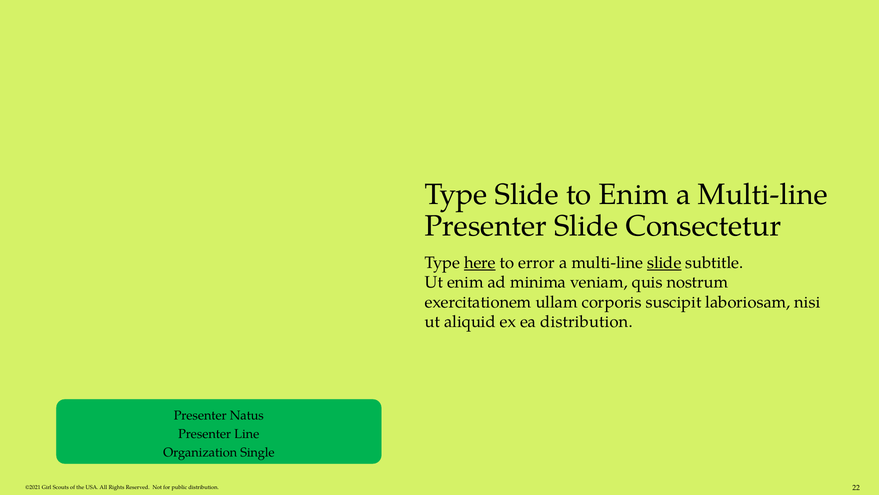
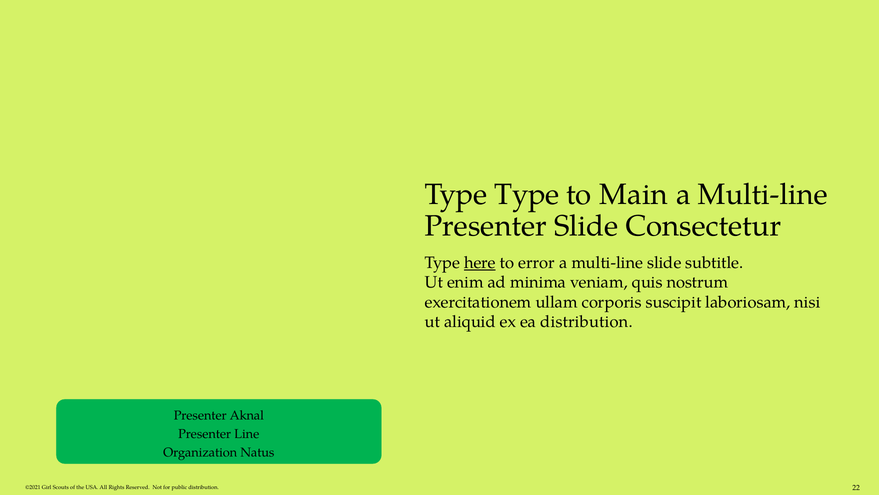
Type Slide: Slide -> Type
to Enim: Enim -> Main
slide at (664, 262) underline: present -> none
Natus: Natus -> Aknal
Single: Single -> Natus
